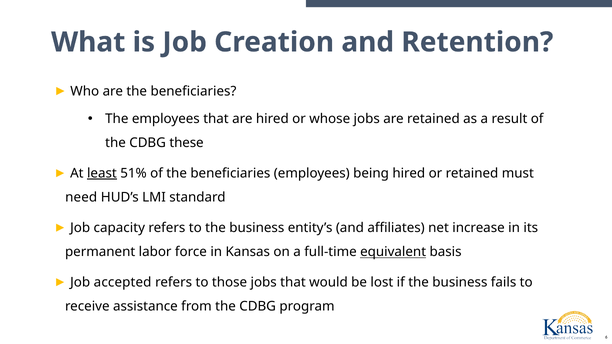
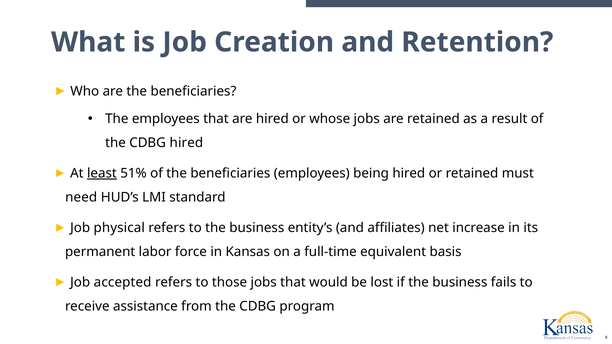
CDBG these: these -> hired
capacity: capacity -> physical
equivalent underline: present -> none
